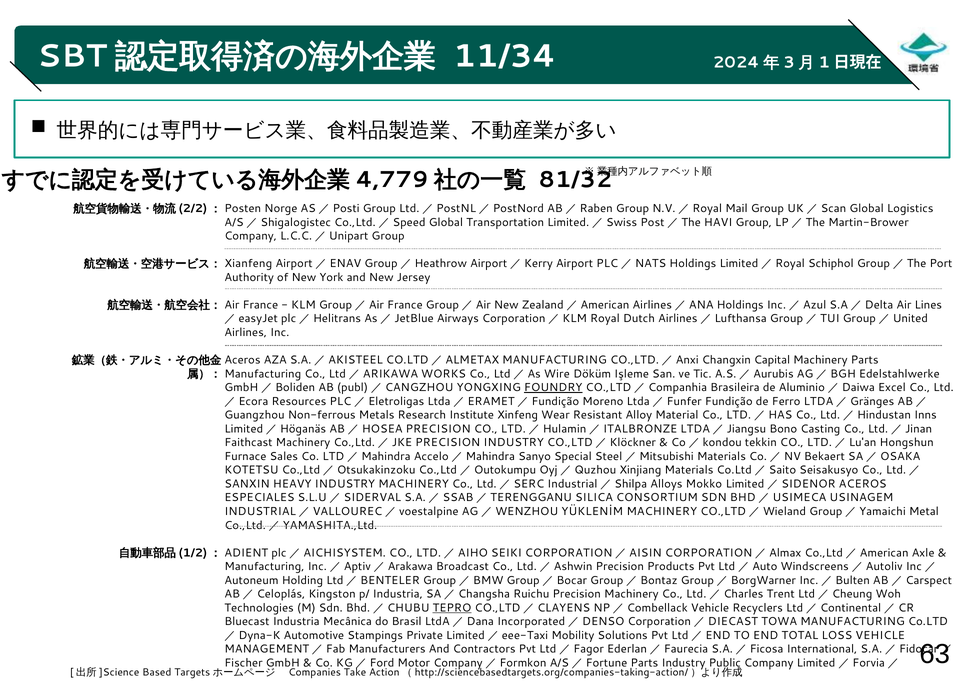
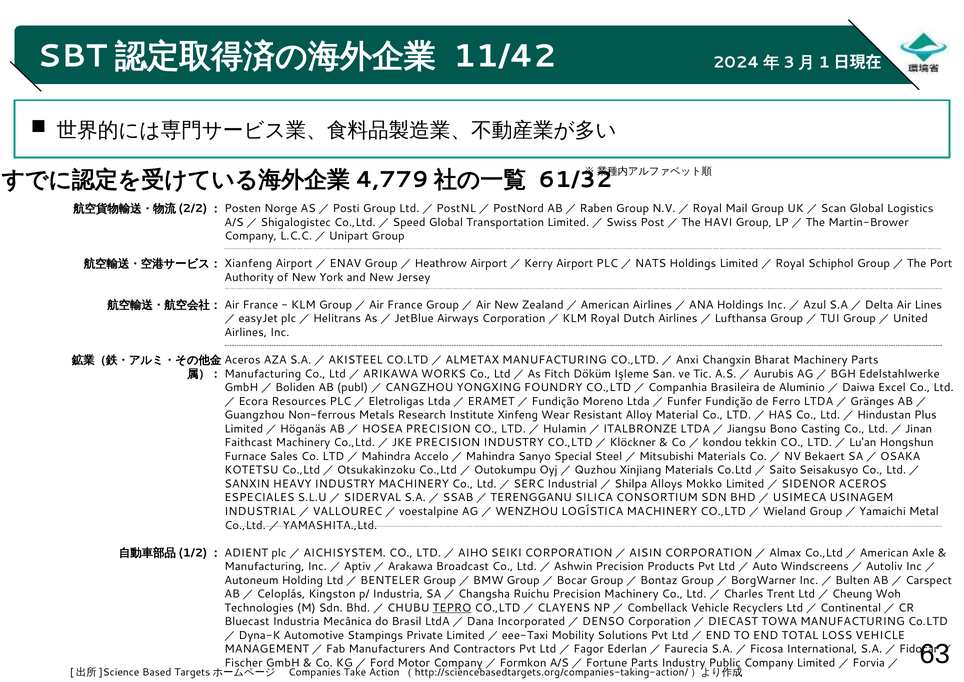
11/34: 11/34 -> 11/42
81/32: 81/32 -> 61/32
Capital: Capital -> Bharat
Wire: Wire -> Fitch
FOUNDRY underline: present -> none
Inns: Inns -> Plus
YÜKLENİM: YÜKLENİM -> LOGÍSTICA
